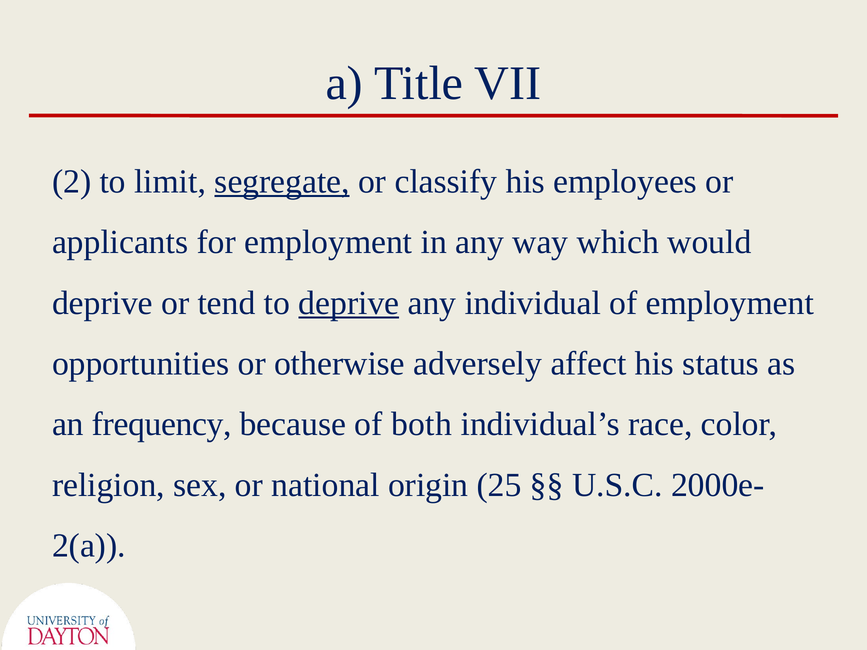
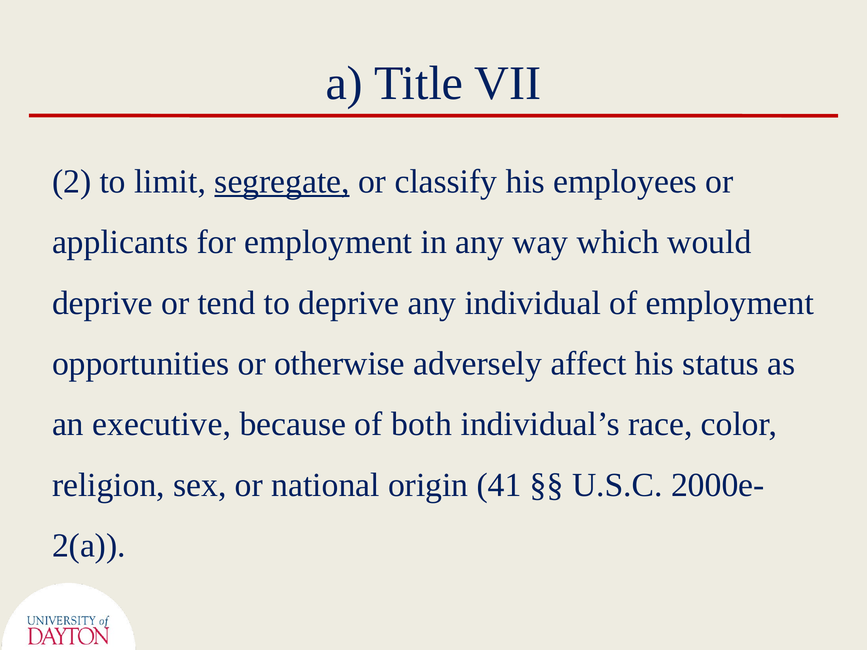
deprive at (349, 303) underline: present -> none
frequency: frequency -> executive
25: 25 -> 41
